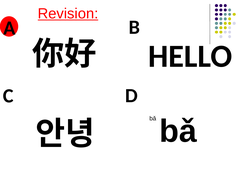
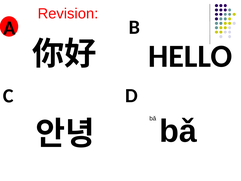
Revision underline: present -> none
